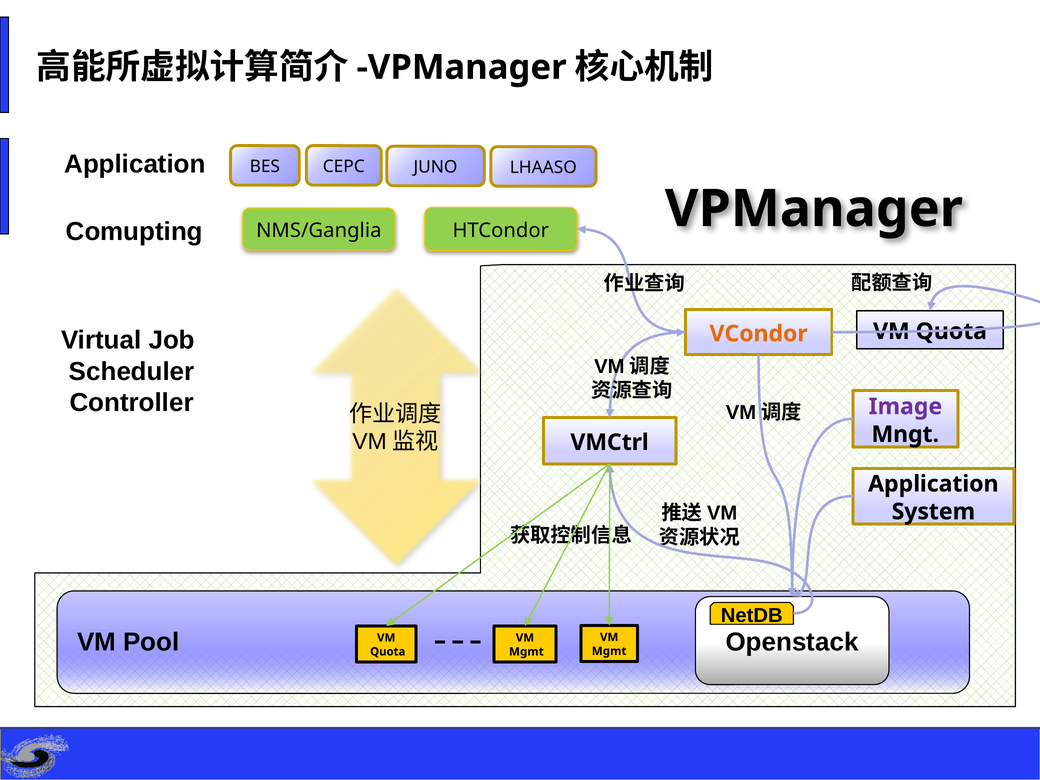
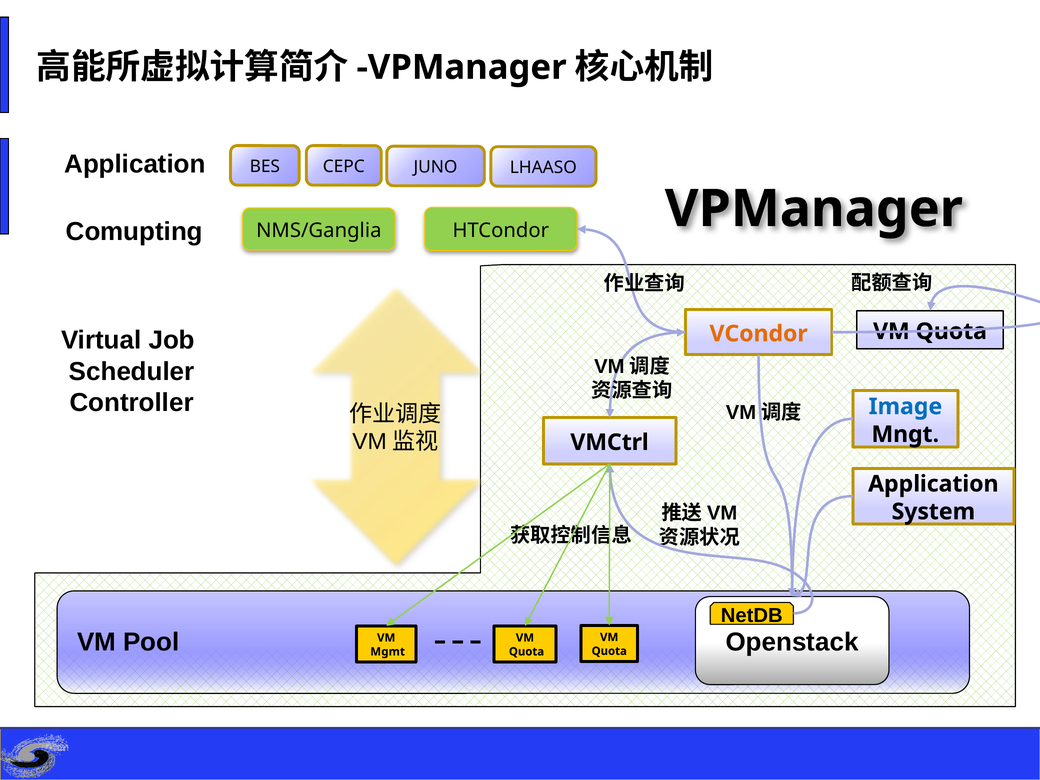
Image colour: purple -> blue
Mgmt at (609, 651): Mgmt -> Quota
Quota at (388, 652): Quota -> Mgmt
Mgmt at (526, 652): Mgmt -> Quota
